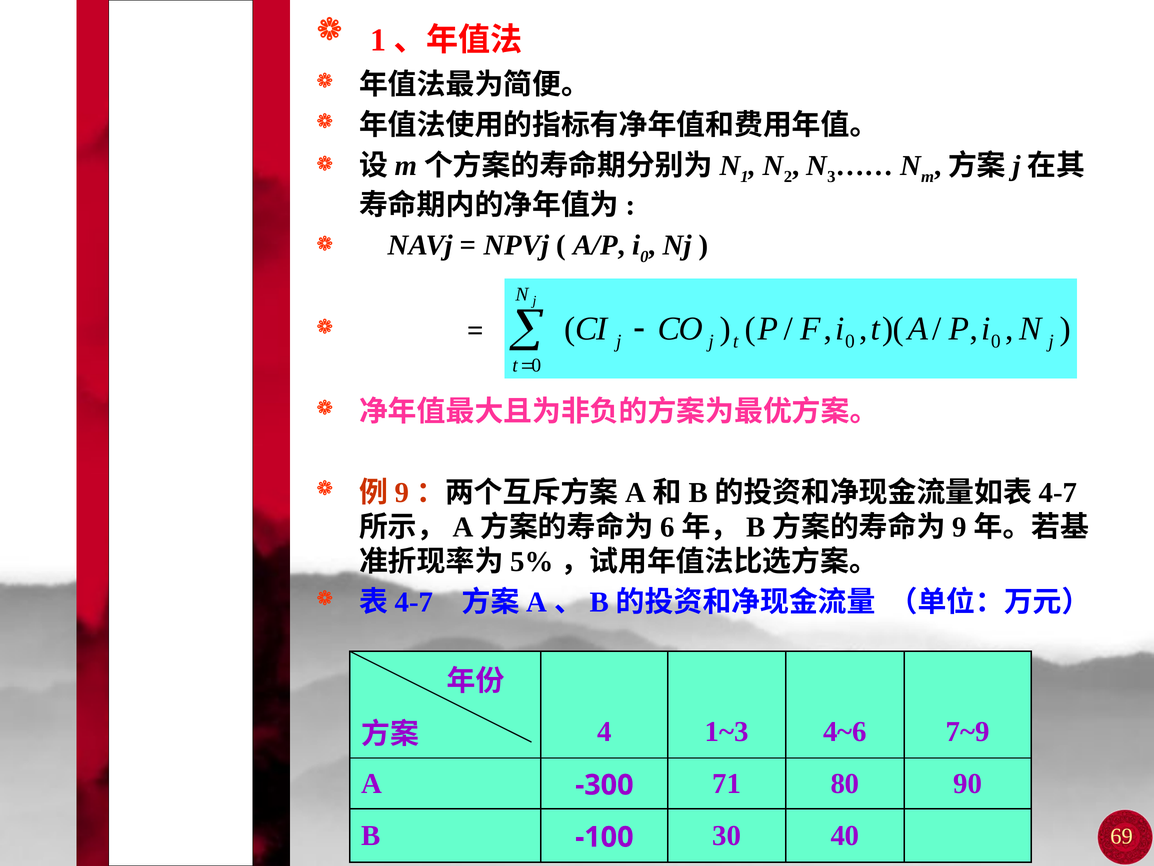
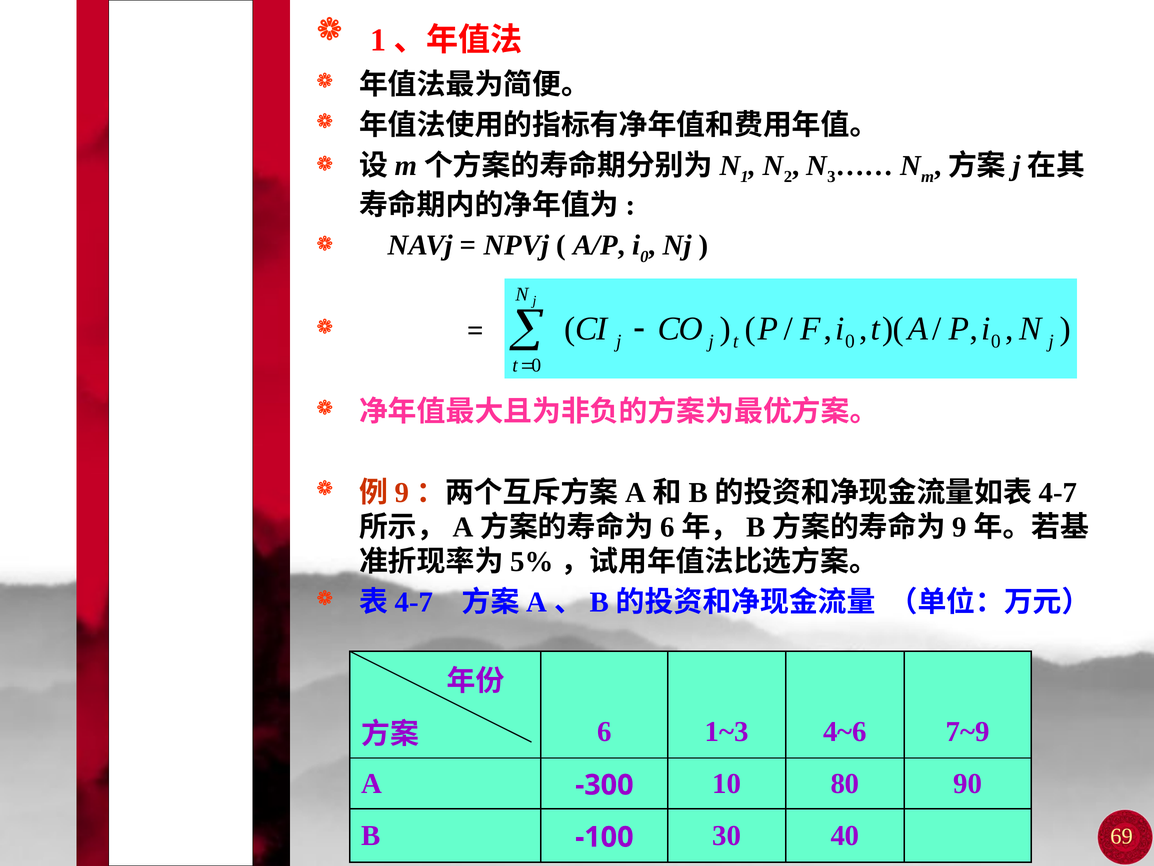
4: 4 -> 6
71: 71 -> 10
